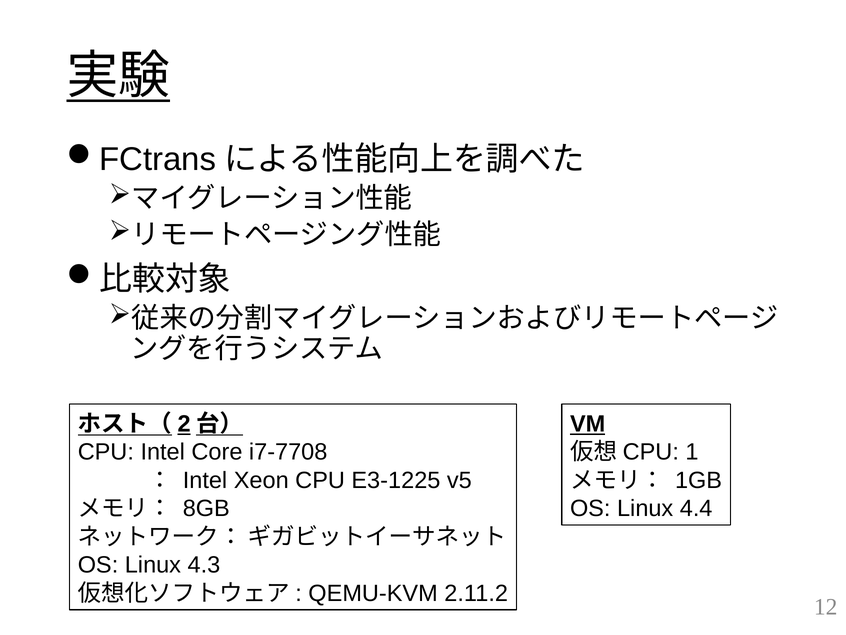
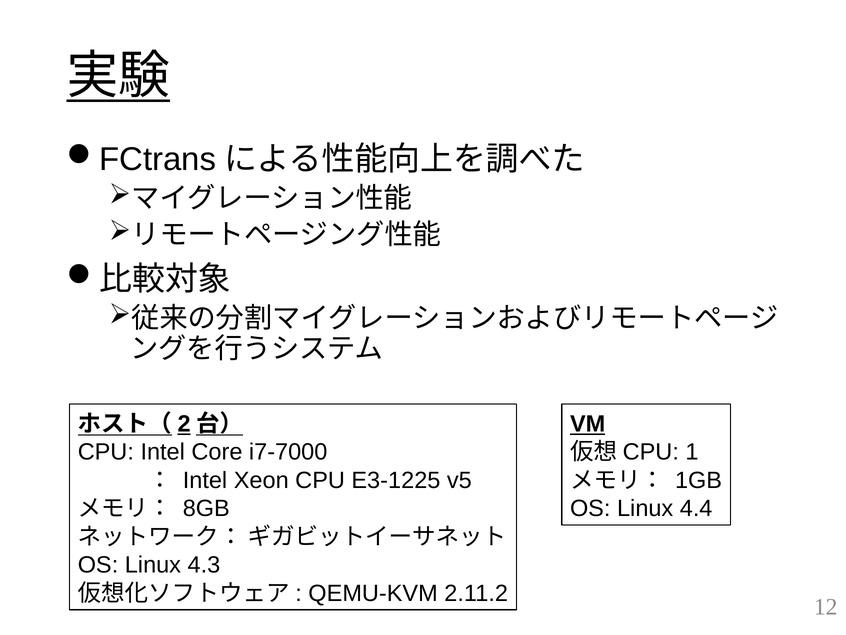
i7-7708: i7-7708 -> i7-7000
